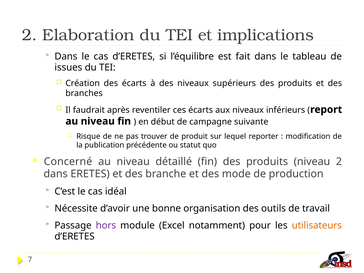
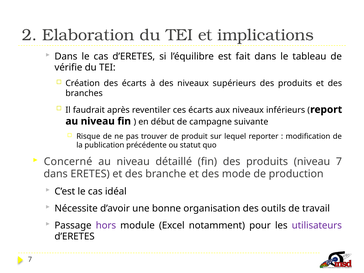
issues: issues -> vérifie
niveau 2: 2 -> 7
utilisateurs colour: orange -> purple
